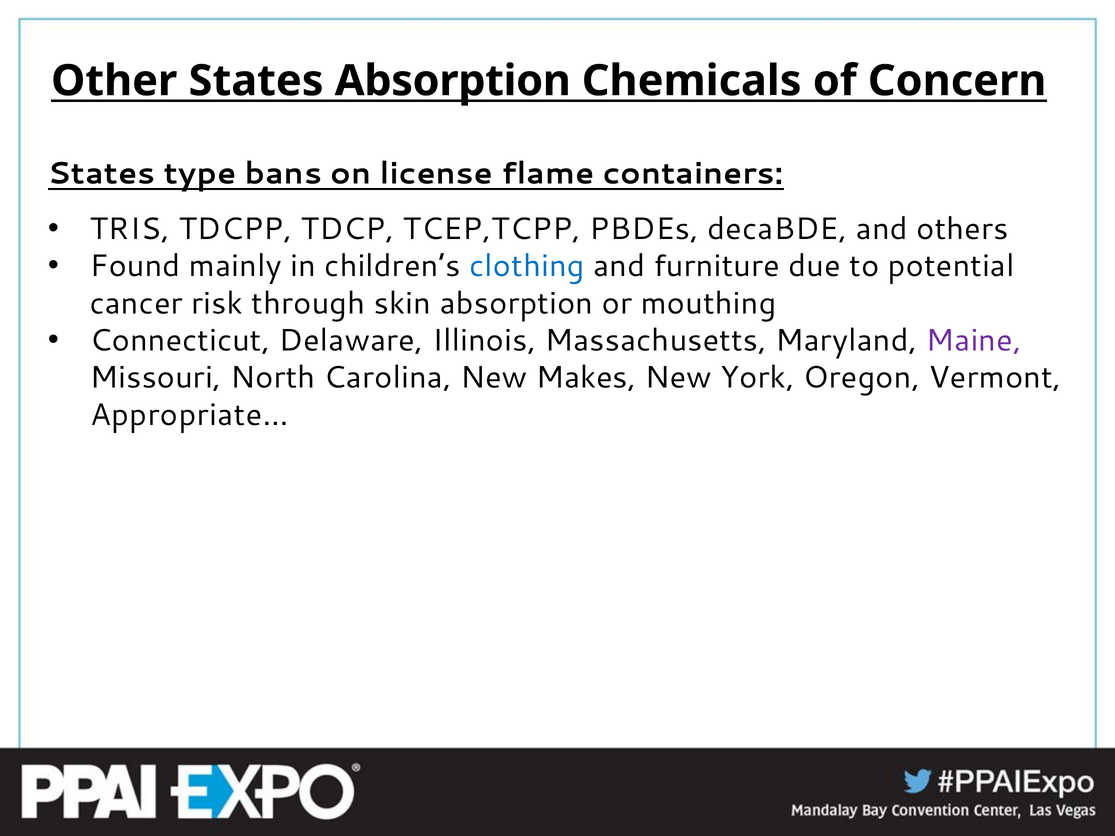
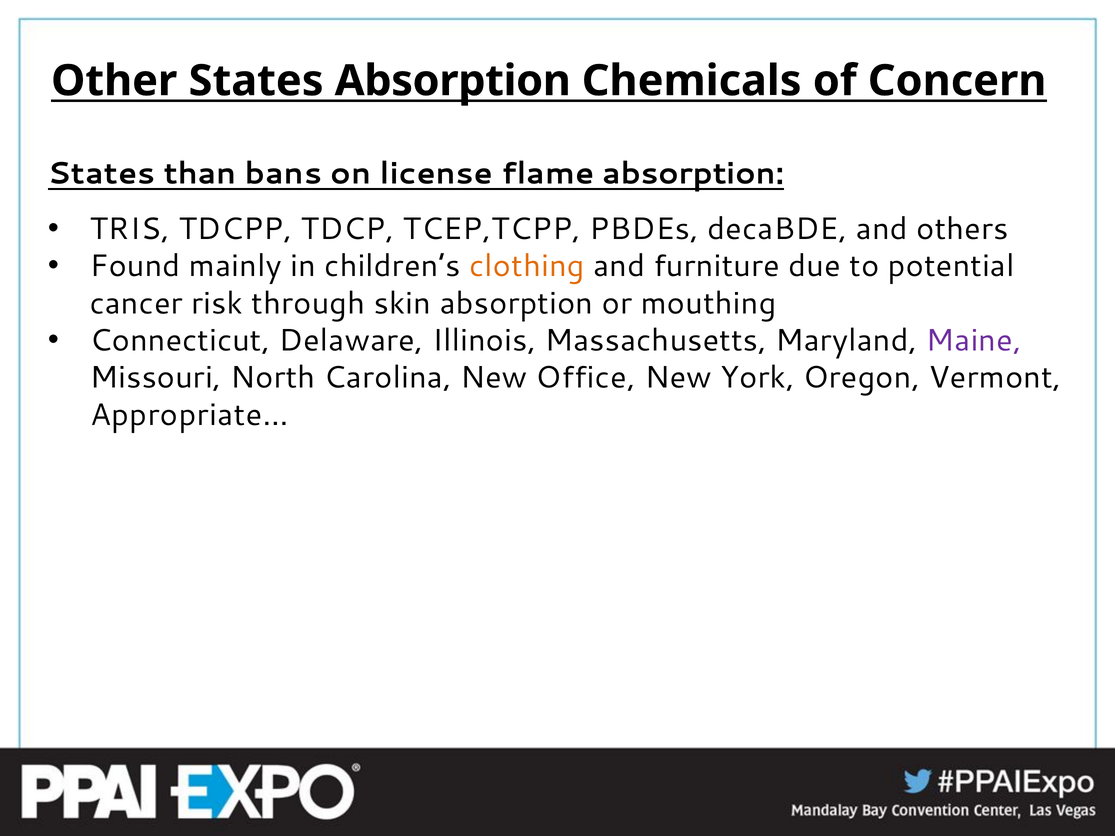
type: type -> than
flame containers: containers -> absorption
clothing colour: blue -> orange
Makes: Makes -> Office
